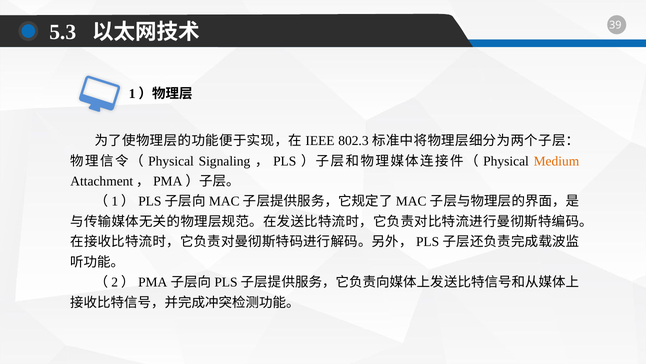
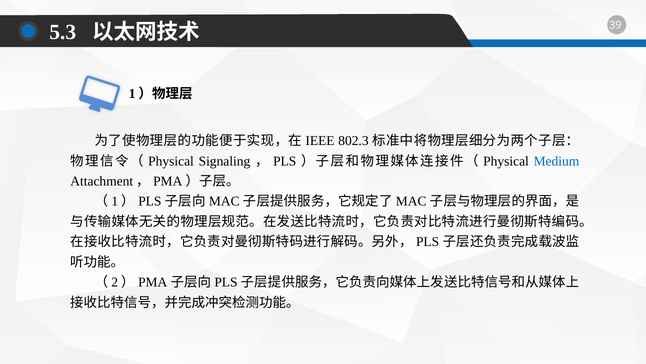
Medium colour: orange -> blue
